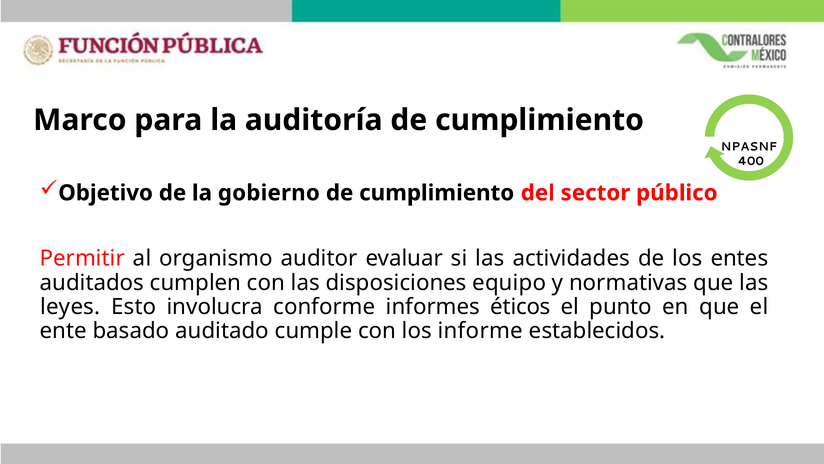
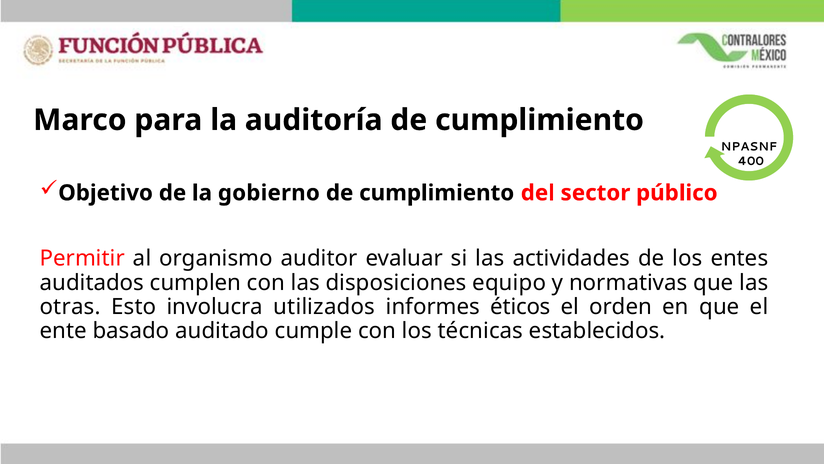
leyes: leyes -> otras
conforme: conforme -> utilizados
punto: punto -> orden
informe: informe -> técnicas
